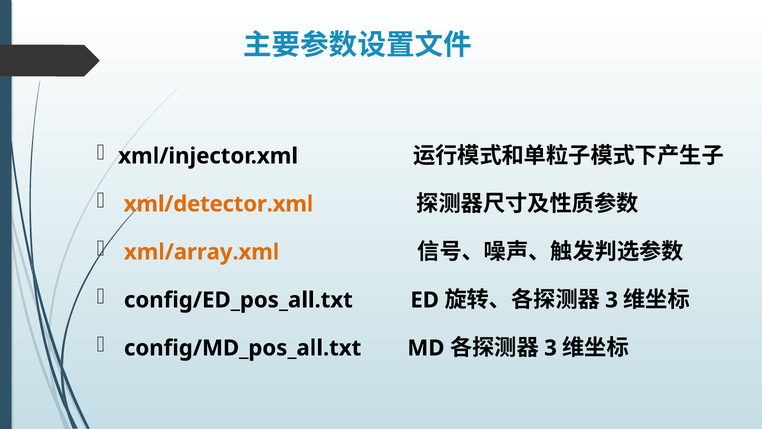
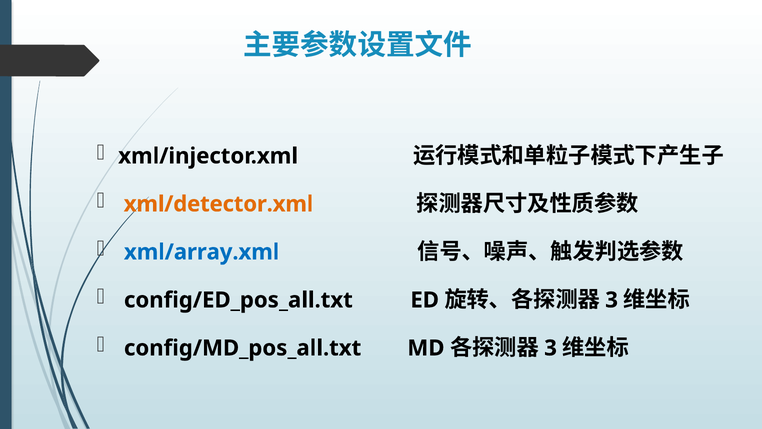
xml/array.xml colour: orange -> blue
